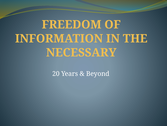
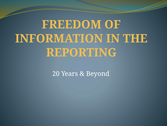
NECESSARY: NECESSARY -> REPORTING
